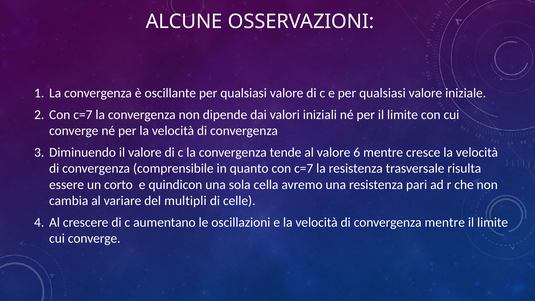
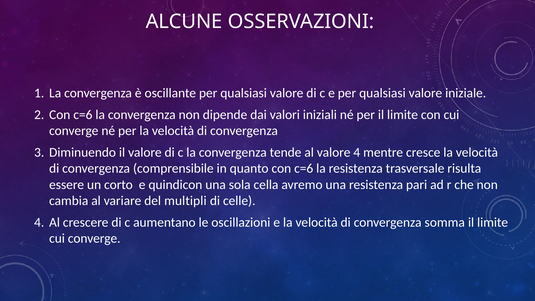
c=7 at (83, 115): c=7 -> c=6
valore 6: 6 -> 4
quanto con c=7: c=7 -> c=6
convergenza mentre: mentre -> somma
